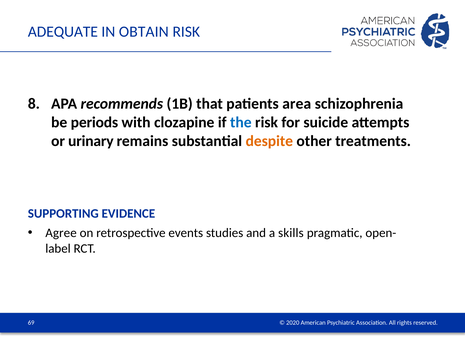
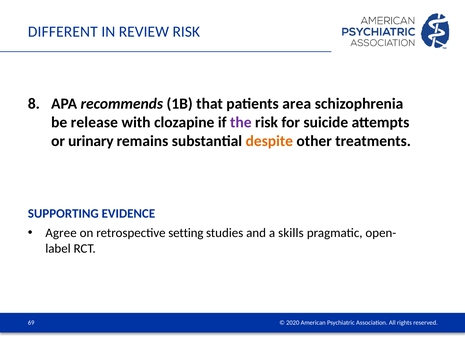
ADEQUATE: ADEQUATE -> DIFFERENT
OBTAIN: OBTAIN -> REVIEW
periods: periods -> release
the colour: blue -> purple
events: events -> setting
